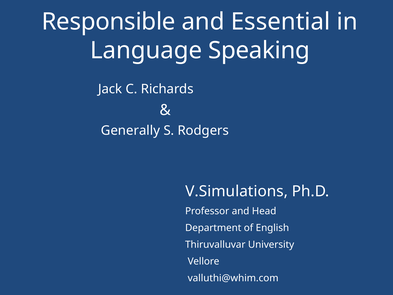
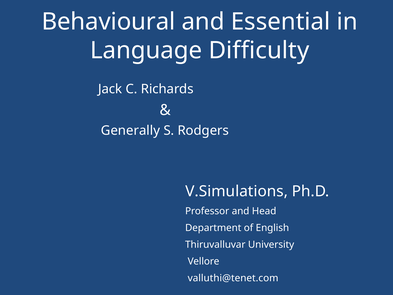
Responsible: Responsible -> Behavioural
Speaking: Speaking -> Difficulty
valluthi@whim.com: valluthi@whim.com -> valluthi@tenet.com
